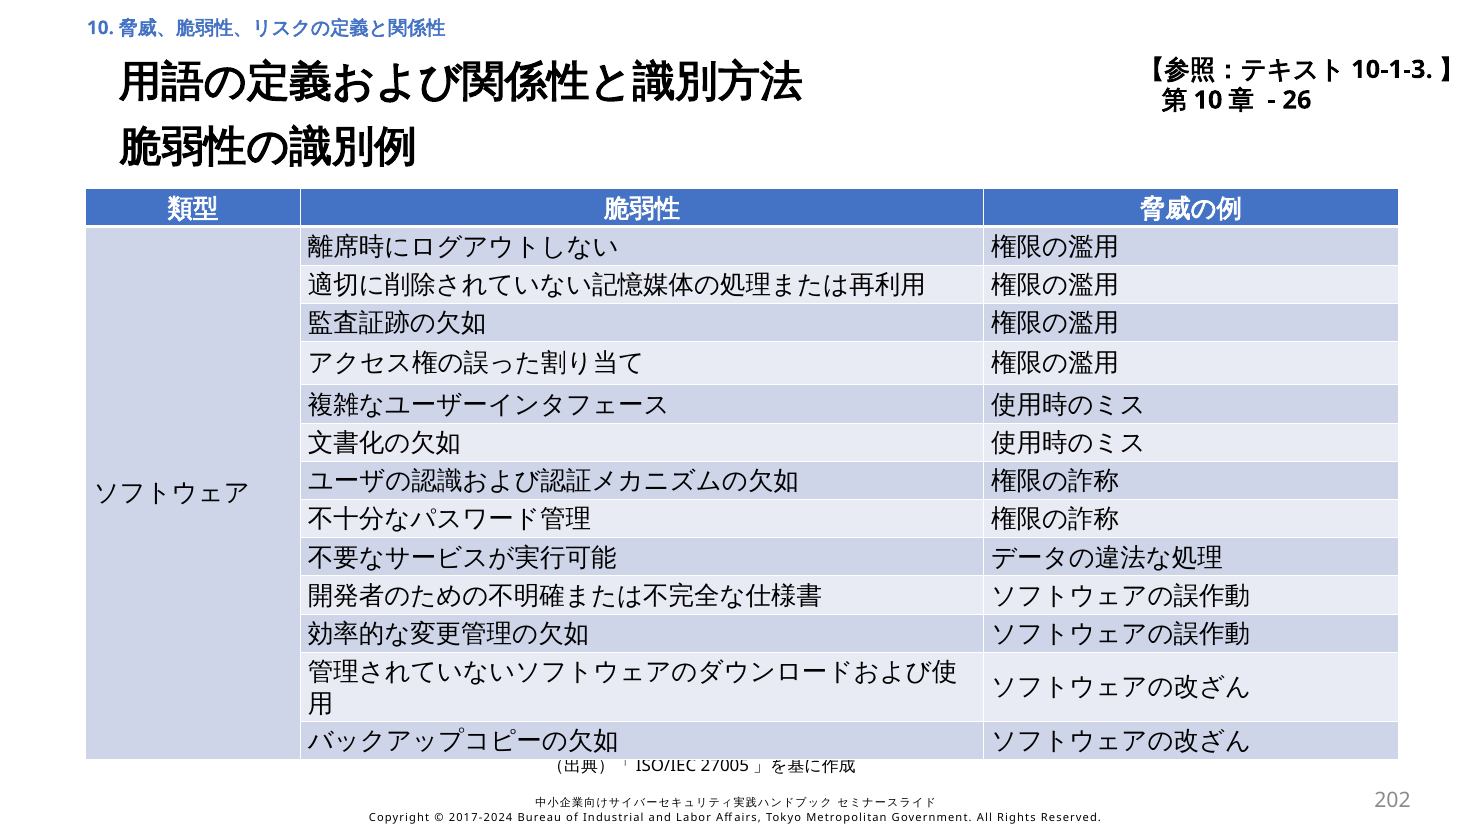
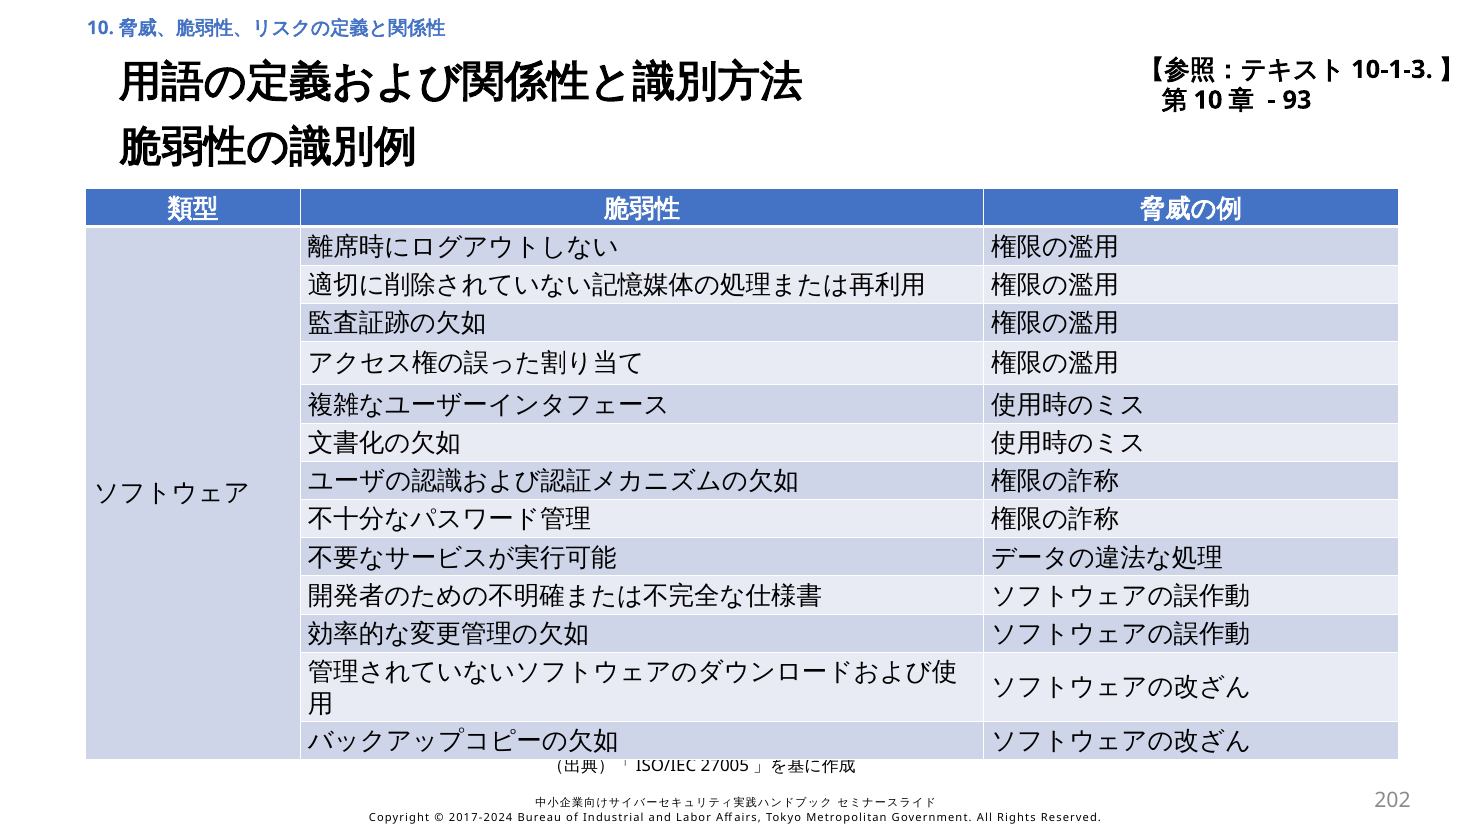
26: 26 -> 93
